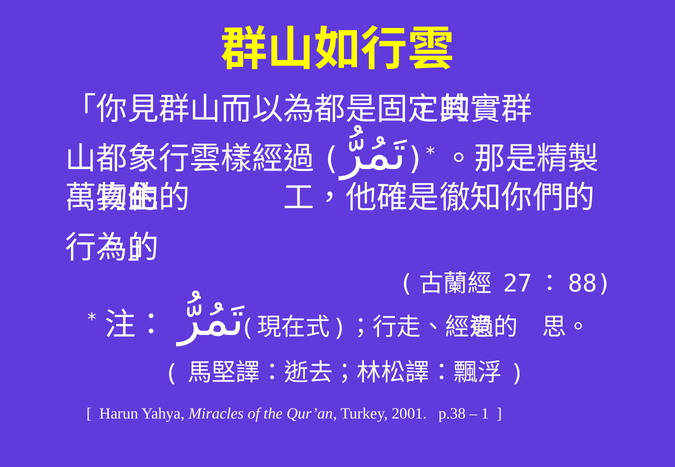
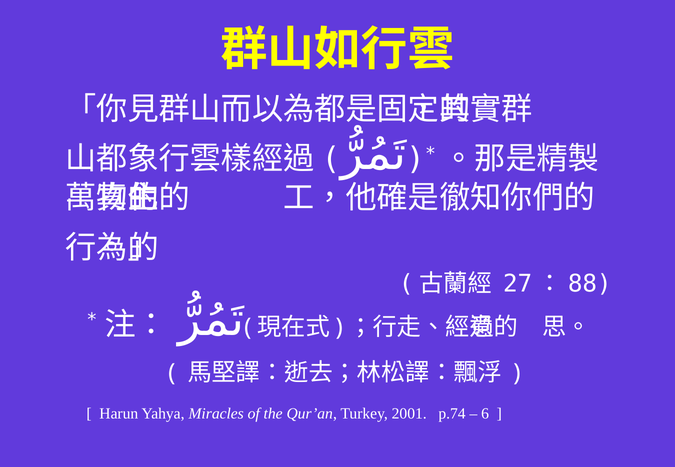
p.38: p.38 -> p.74
1: 1 -> 6
